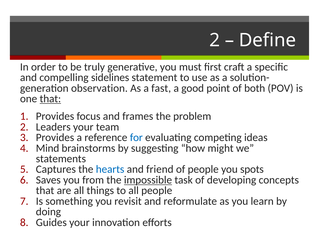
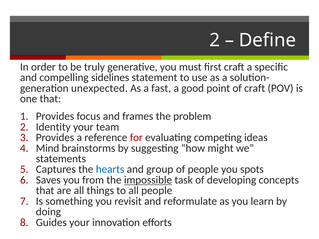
observation: observation -> unexpected
of both: both -> craft
that at (50, 99) underline: present -> none
Leaders: Leaders -> Identity
for colour: blue -> red
friend: friend -> group
